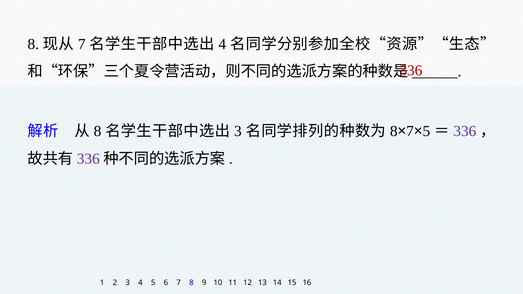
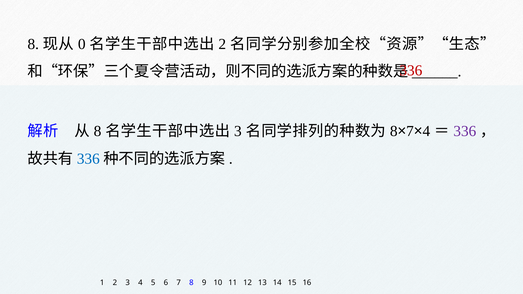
7 at (82, 44): 7 -> 0
4 at (222, 44): 4 -> 2
5 at (426, 131): 5 -> 4
336 at (88, 159) colour: purple -> blue
